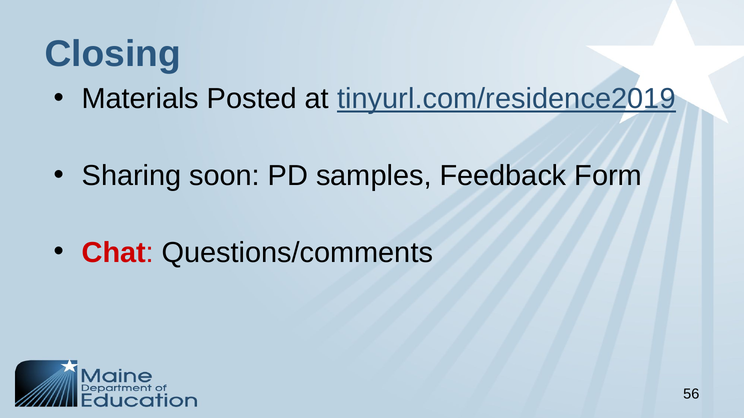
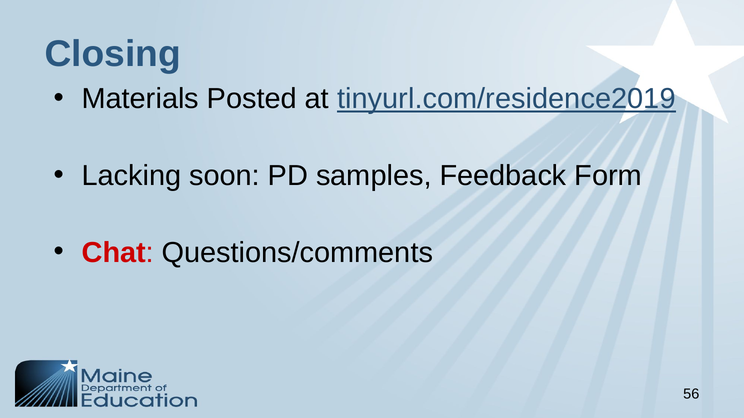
Sharing: Sharing -> Lacking
